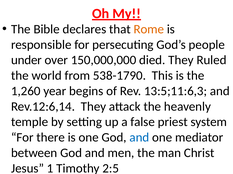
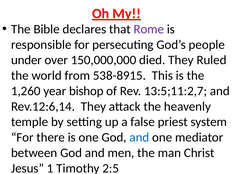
Rome colour: orange -> purple
538-1790: 538-1790 -> 538-8915
begins: begins -> bishop
13:5;11:6,3: 13:5;11:6,3 -> 13:5;11:2,7
